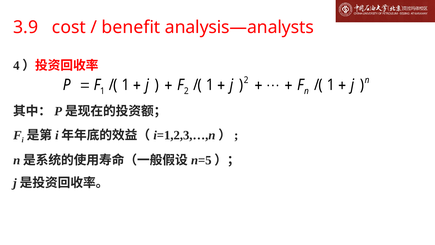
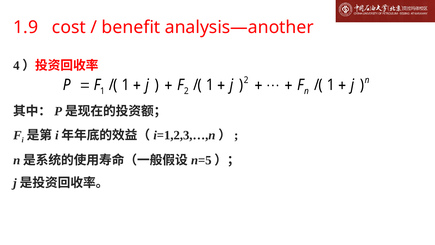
3.9: 3.9 -> 1.9
analysis—analysts: analysis—analysts -> analysis—another
